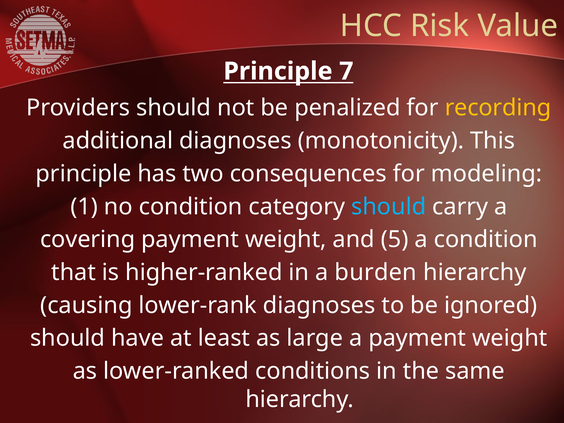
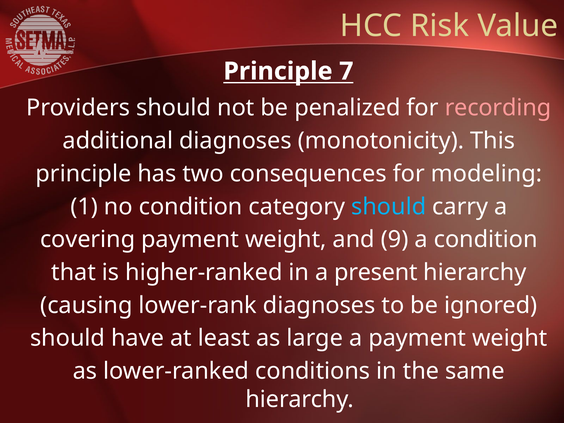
recording colour: yellow -> pink
5: 5 -> 9
burden: burden -> present
